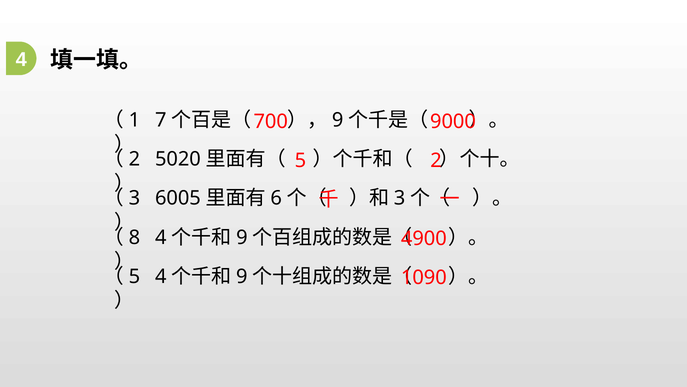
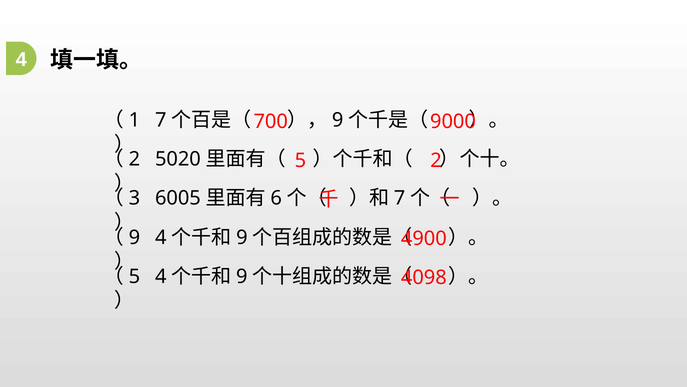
3 at (400, 198): 3 -> 7
8 at (134, 237): 8 -> 9
1090: 1090 -> 4098
